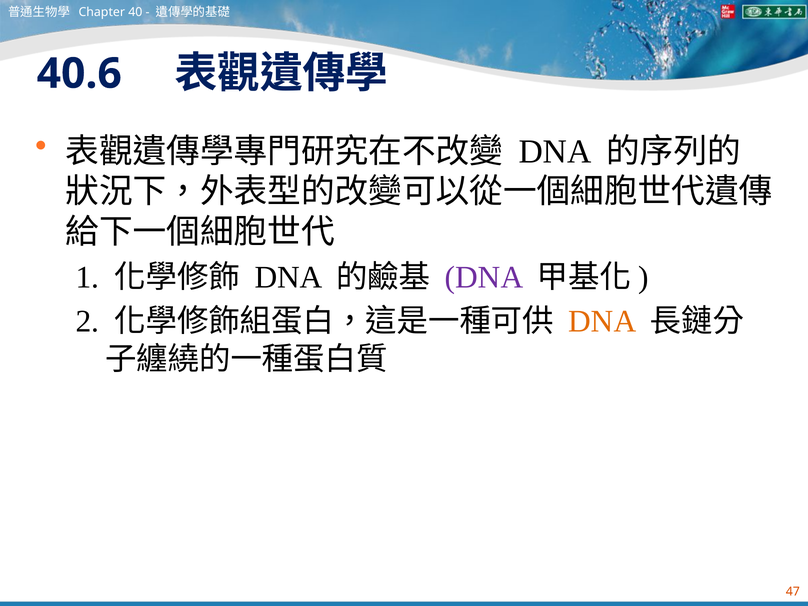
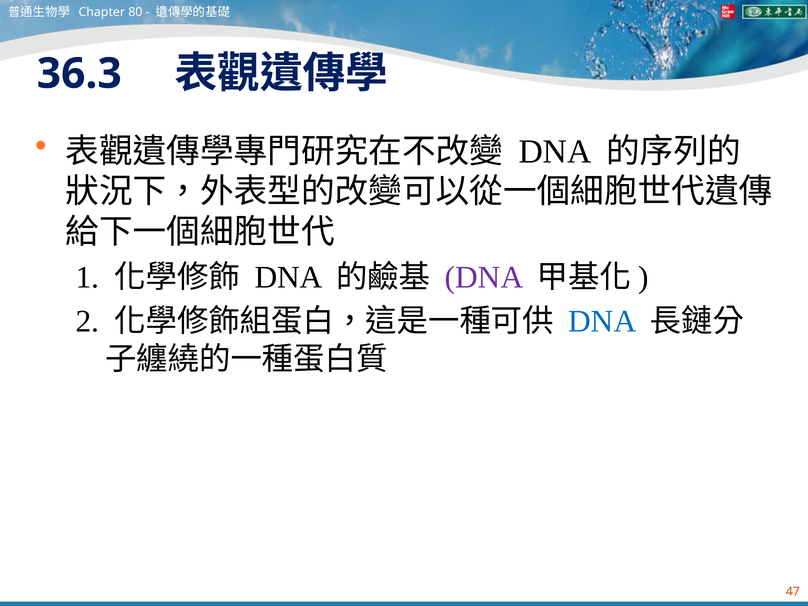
40: 40 -> 80
40.6: 40.6 -> 36.3
DNA at (602, 321) colour: orange -> blue
